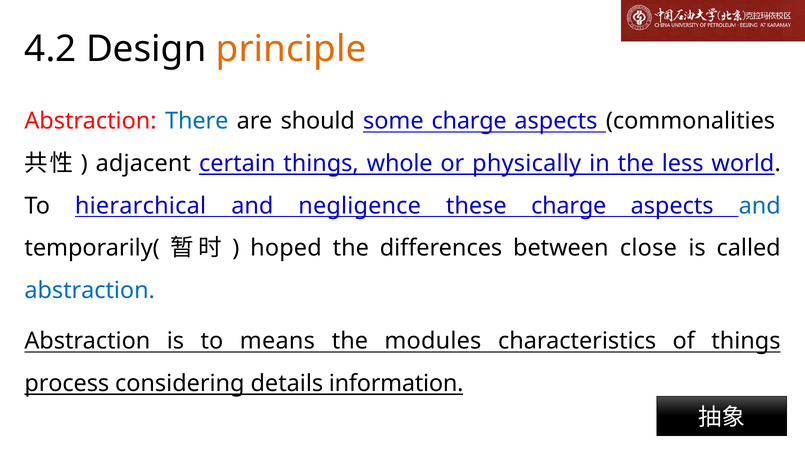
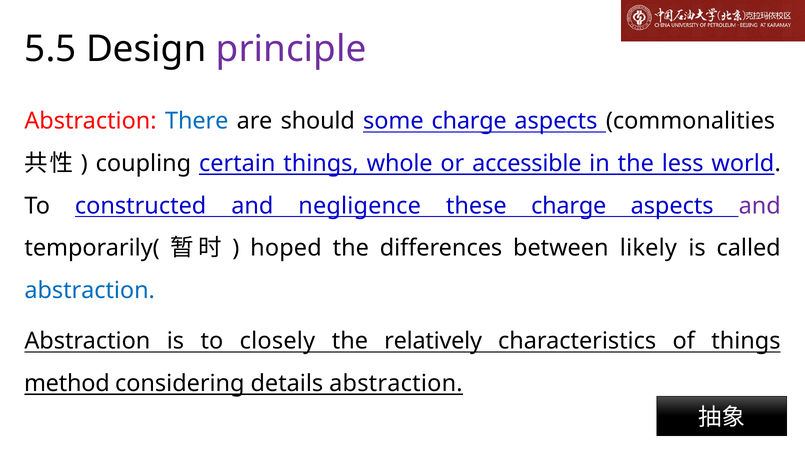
4.2: 4.2 -> 5.5
principle colour: orange -> purple
adjacent: adjacent -> coupling
physically: physically -> accessible
hierarchical: hierarchical -> constructed
and at (760, 206) colour: blue -> purple
close: close -> likely
means: means -> closely
modules: modules -> relatively
process: process -> method
details information: information -> abstraction
